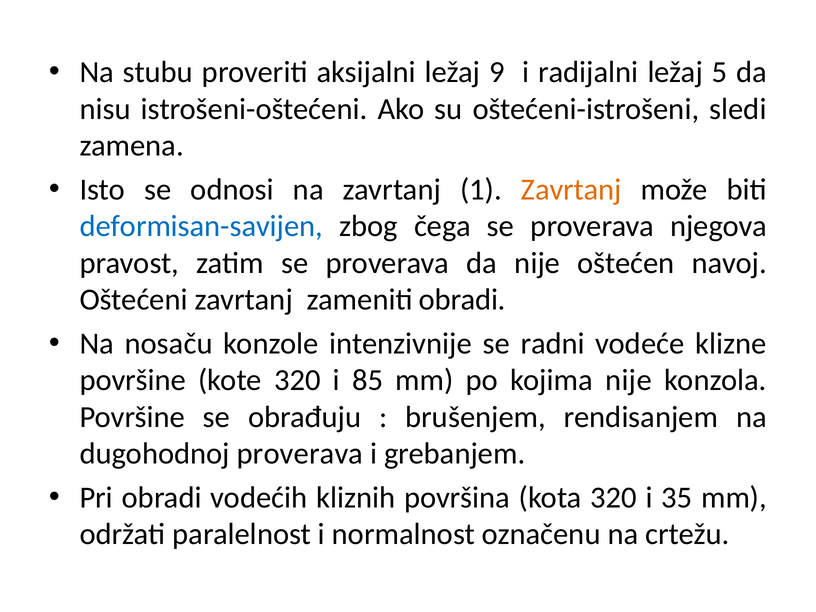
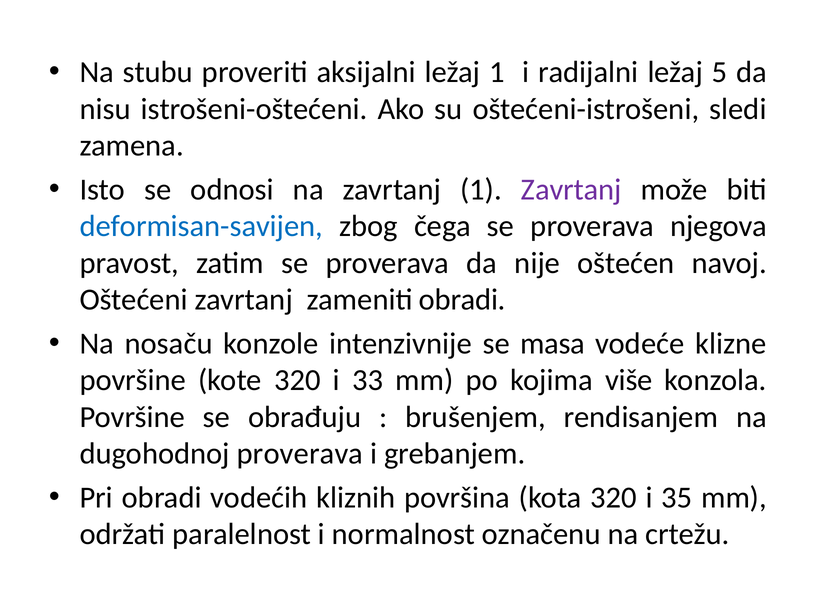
ležaj 9: 9 -> 1
Zavrtanj at (571, 189) colour: orange -> purple
radni: radni -> masa
85: 85 -> 33
kojima nije: nije -> više
